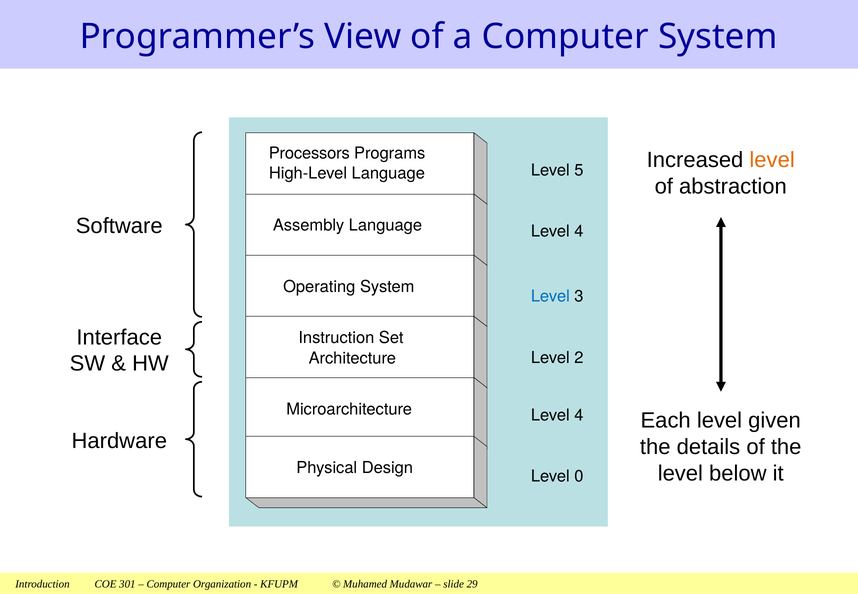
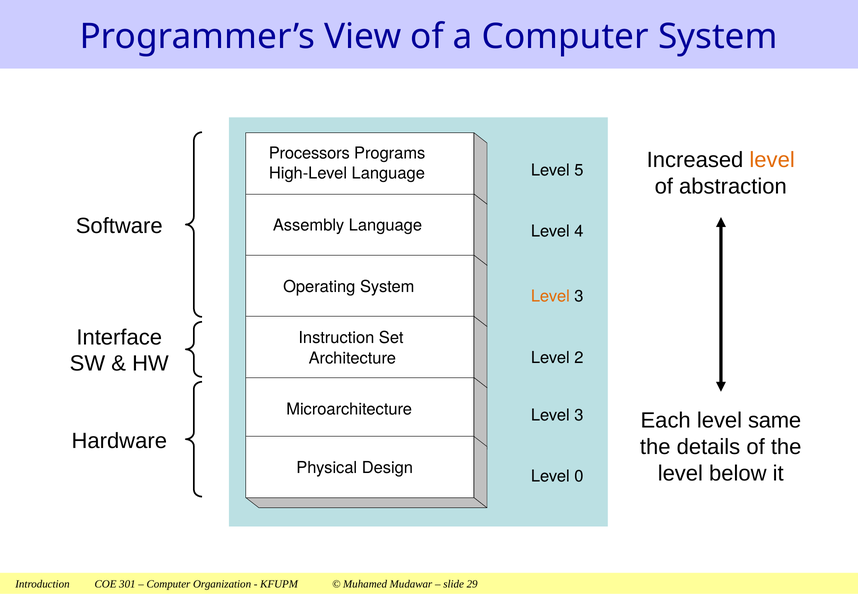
Level at (550, 296) colour: blue -> orange
4 at (579, 415): 4 -> 3
given: given -> same
